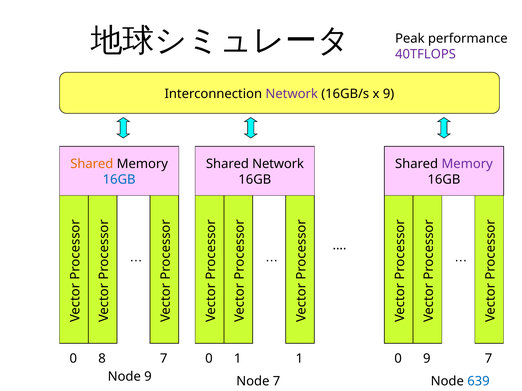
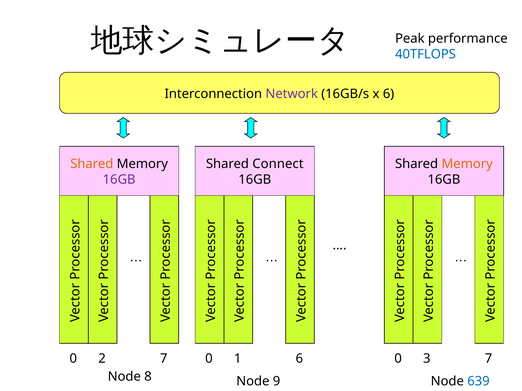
40TFLOPS colour: purple -> blue
x 9: 9 -> 6
Shared Network: Network -> Connect
Memory at (467, 164) colour: purple -> orange
16GB at (119, 180) colour: blue -> purple
8: 8 -> 2
1 1: 1 -> 6
0 9: 9 -> 3
Node 9: 9 -> 8
Node 7: 7 -> 9
